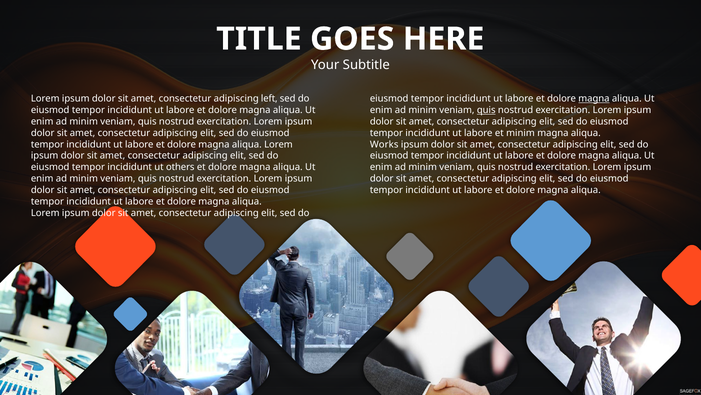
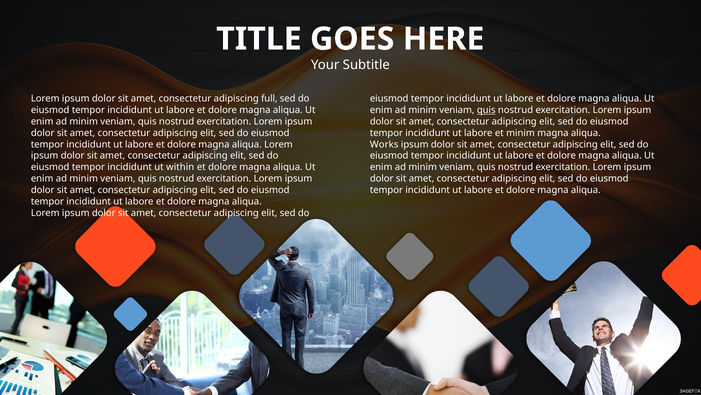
left: left -> full
magna at (594, 99) underline: present -> none
others: others -> within
